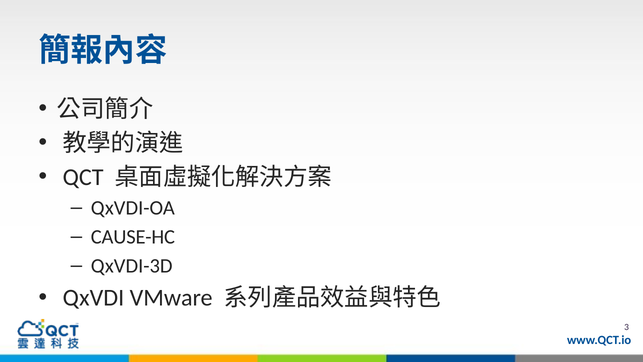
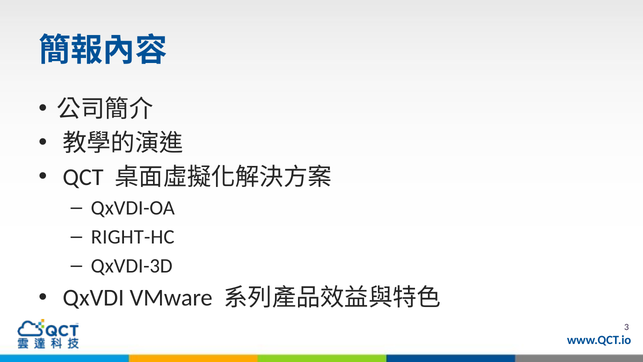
CAUSE-HC: CAUSE-HC -> RIGHT-HC
